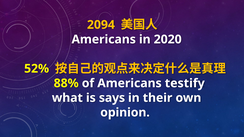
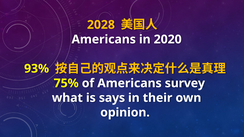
2094: 2094 -> 2028
52%: 52% -> 93%
88%: 88% -> 75%
testify: testify -> survey
